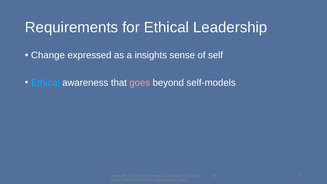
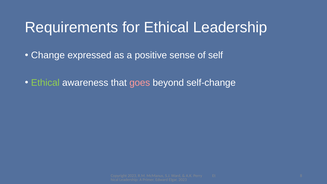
insights: insights -> positive
Ethical at (45, 83) colour: light blue -> light green
self-models: self-models -> self-change
